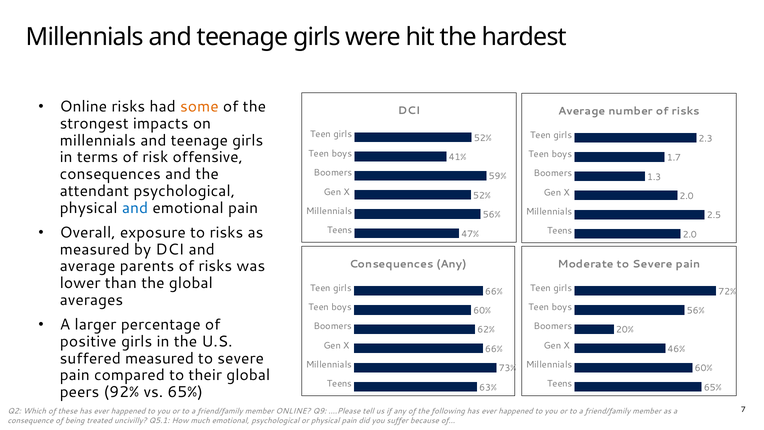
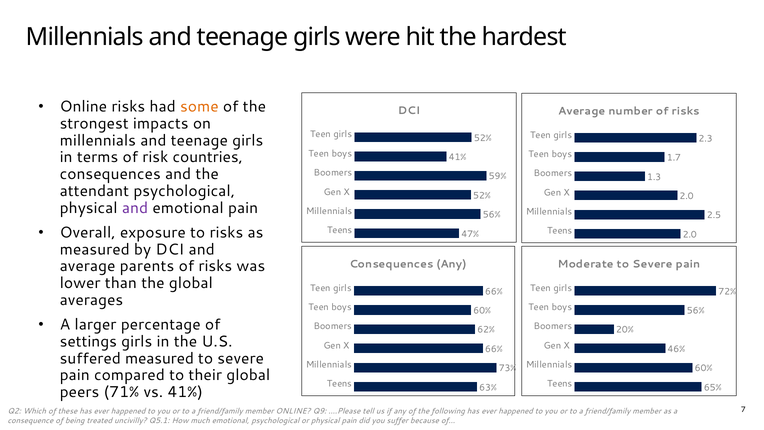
offensive: offensive -> countries
and at (135, 208) colour: blue -> purple
positive: positive -> settings
92%: 92% -> 71%
vs 65%: 65% -> 41%
